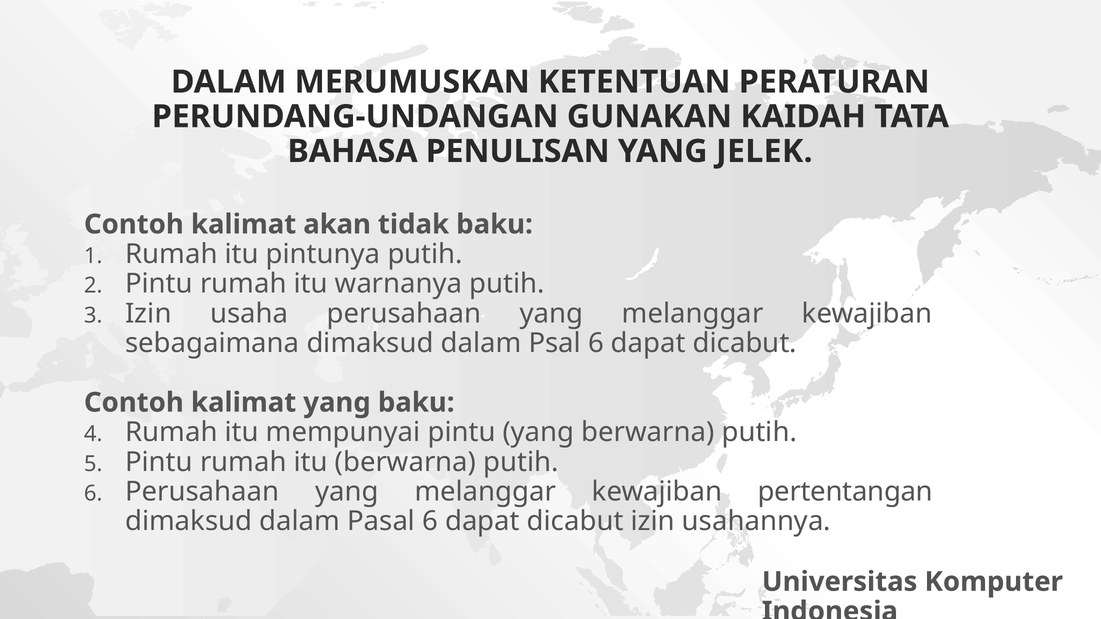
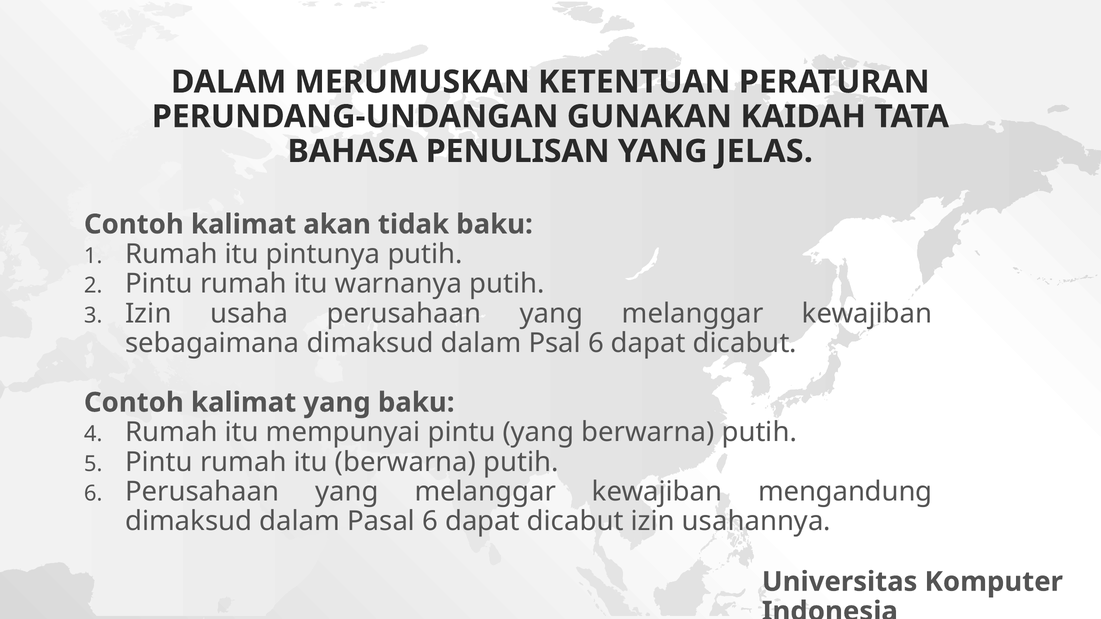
JELEK: JELEK -> JELAS
pertentangan: pertentangan -> mengandung
